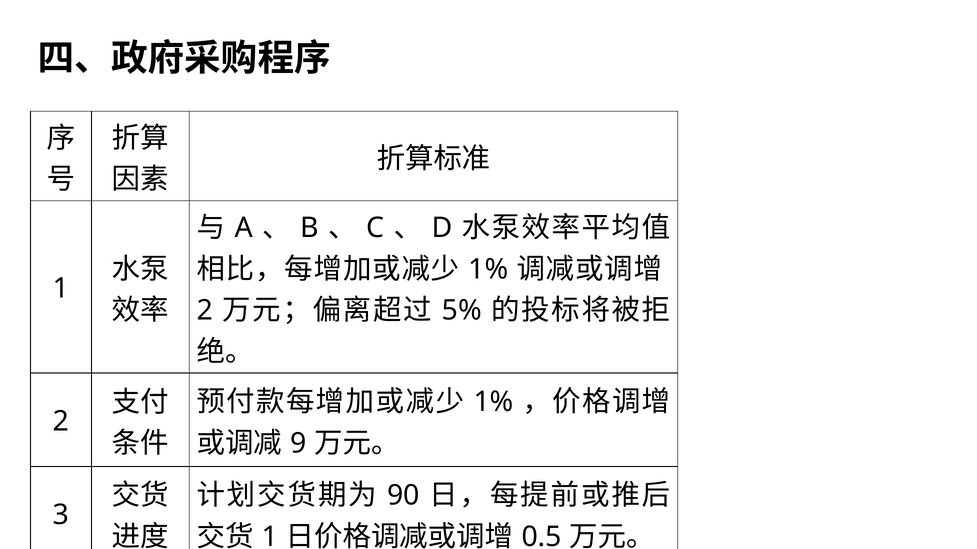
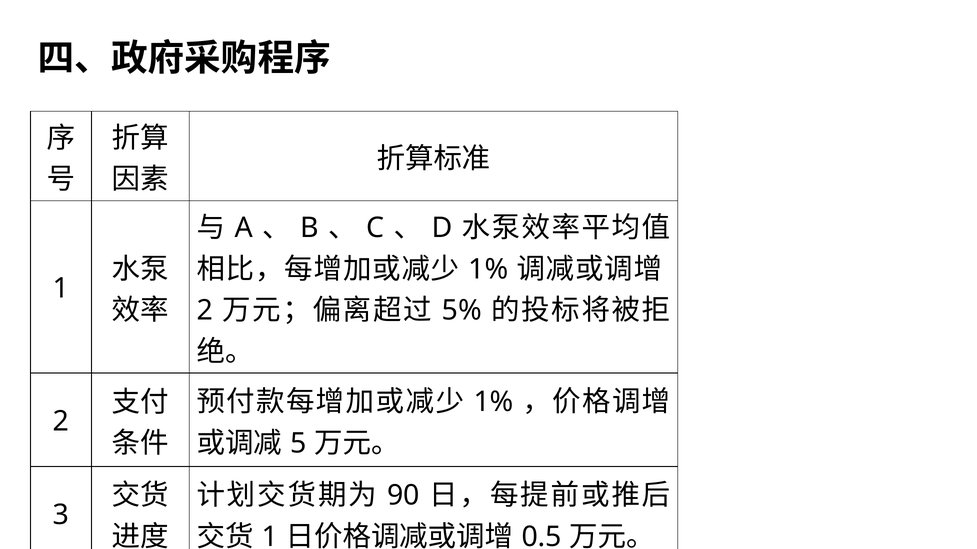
9: 9 -> 5
